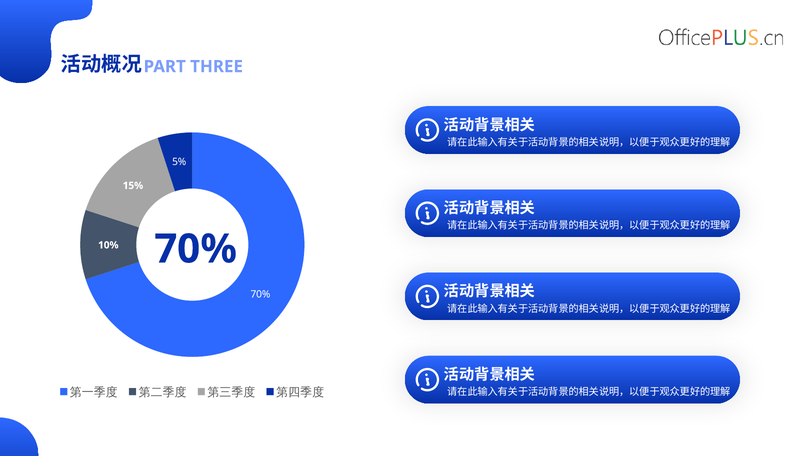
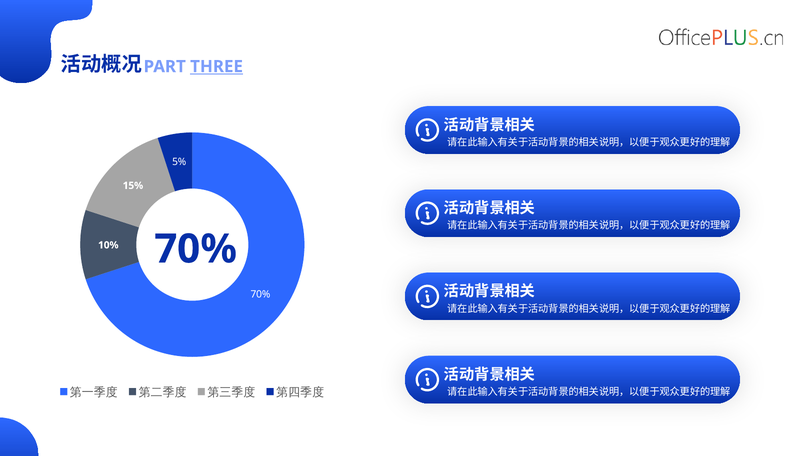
THREE underline: none -> present
